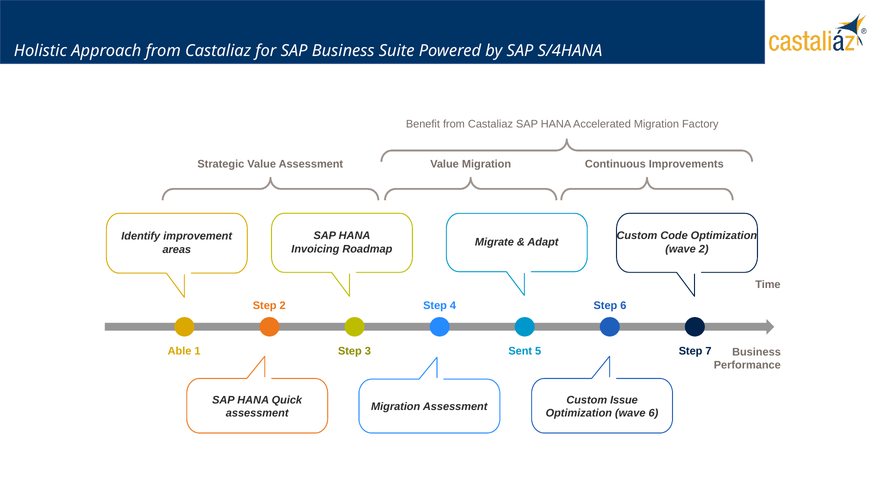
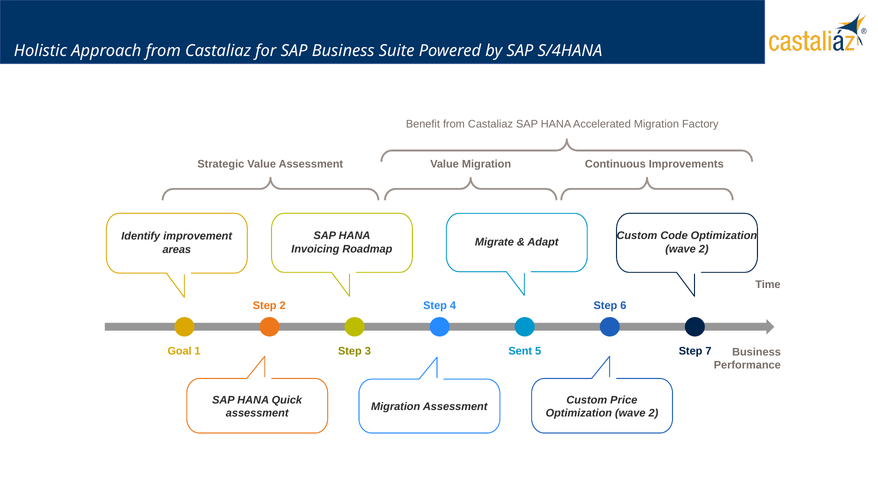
Able: Able -> Goal
Issue: Issue -> Price
6 at (653, 413): 6 -> 2
